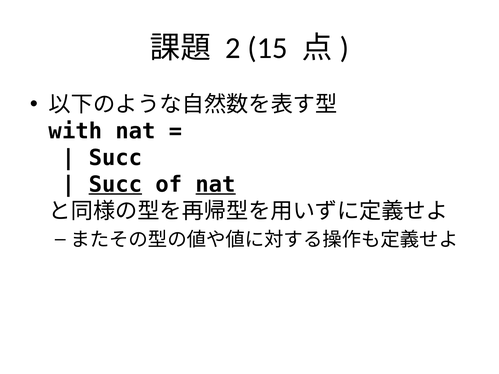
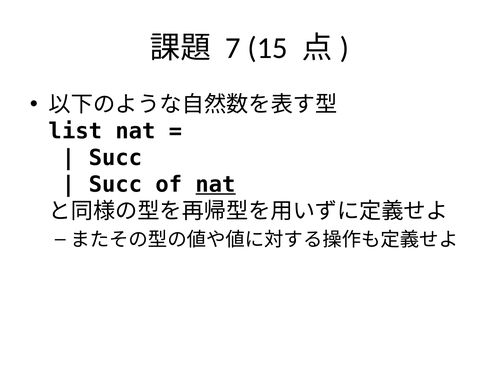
2: 2 -> 7
with: with -> list
Succ at (115, 185) underline: present -> none
